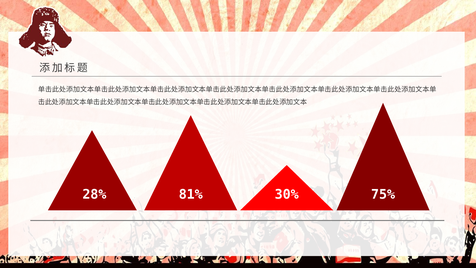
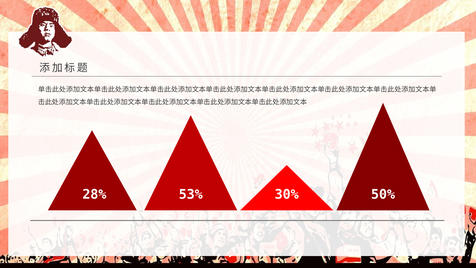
81%: 81% -> 53%
75%: 75% -> 50%
